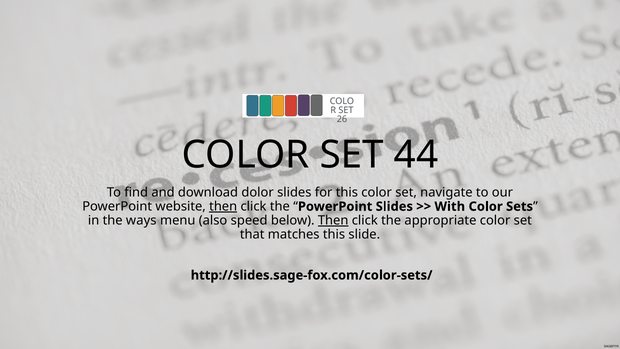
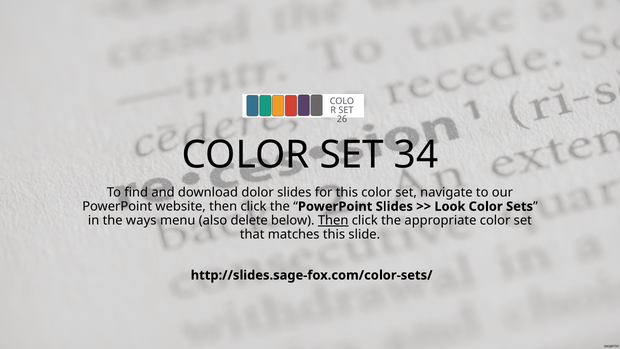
44: 44 -> 34
then at (223, 206) underline: present -> none
With: With -> Look
speed: speed -> delete
